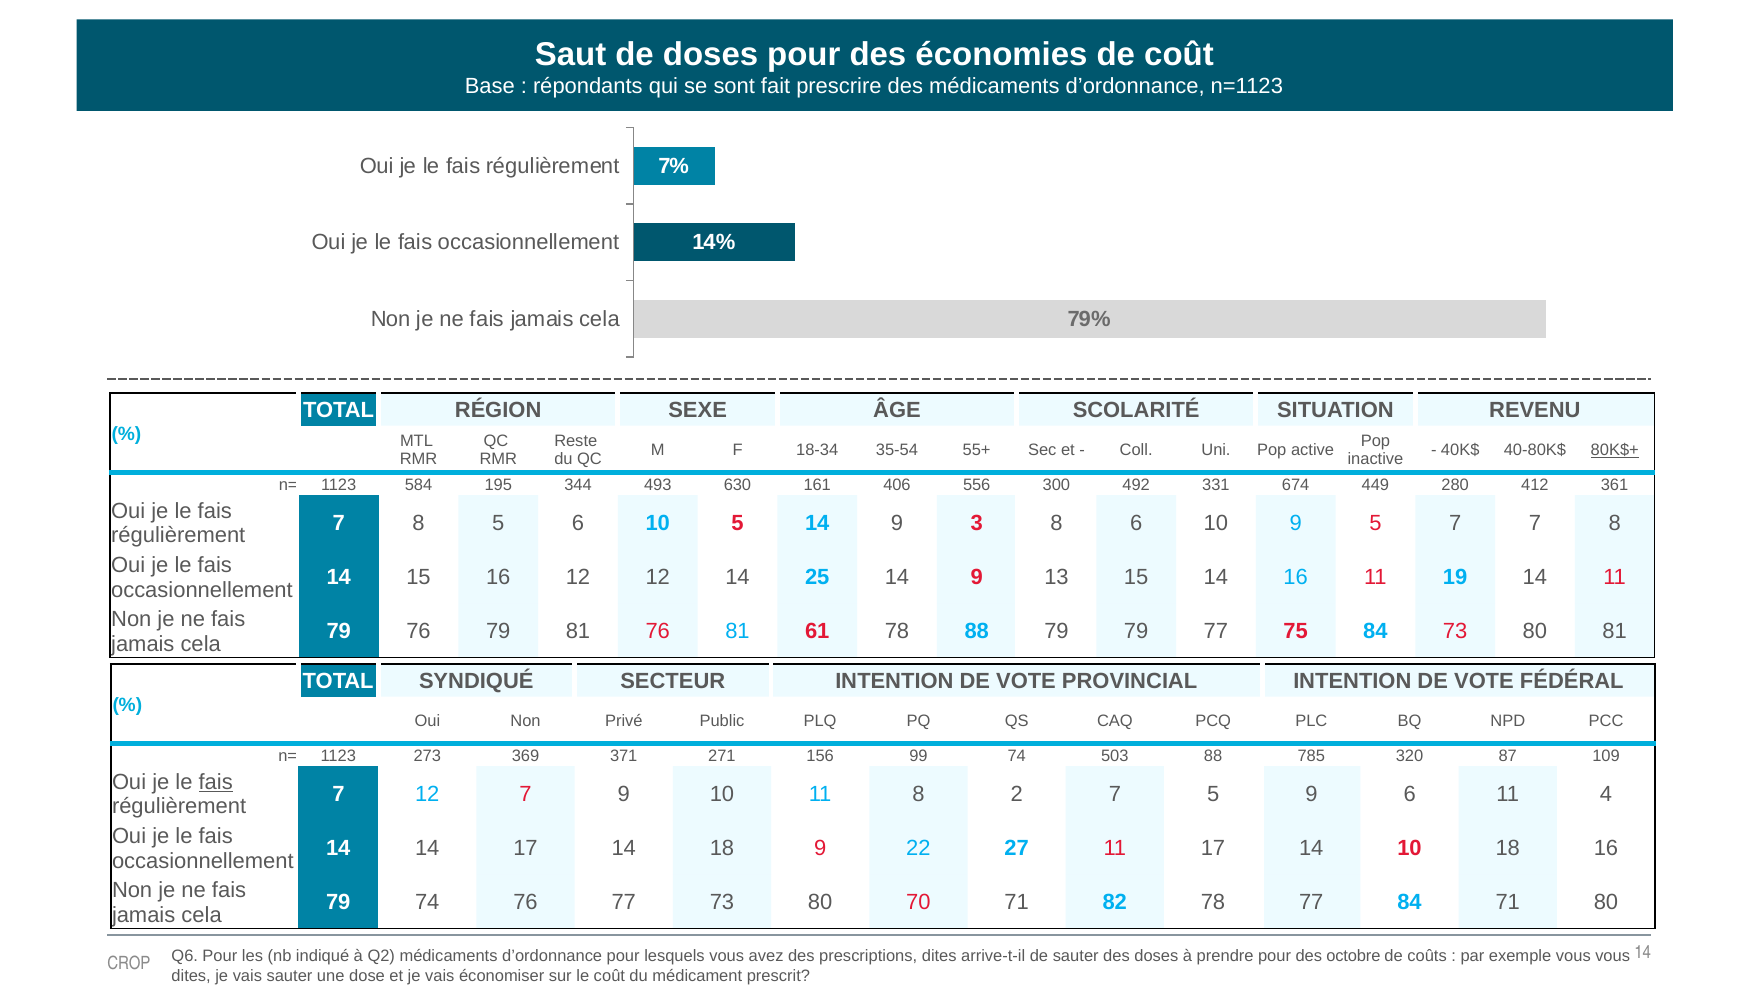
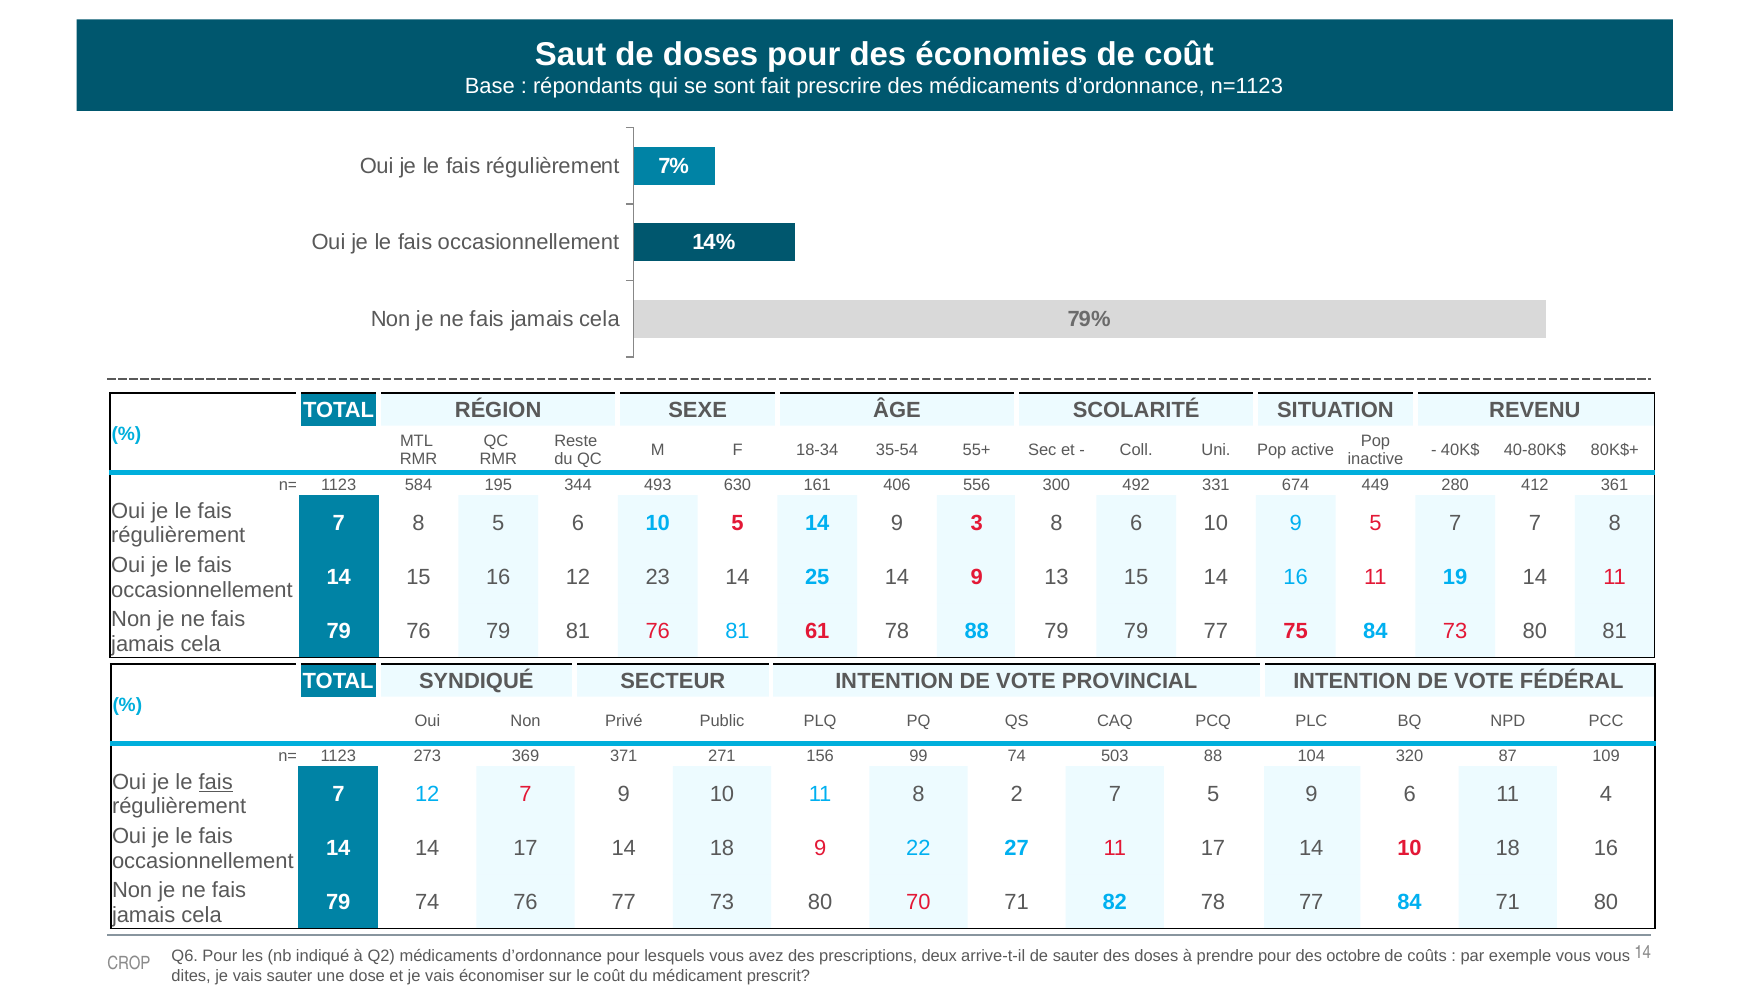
80K$+ underline: present -> none
12 12: 12 -> 23
785: 785 -> 104
prescriptions dites: dites -> deux
